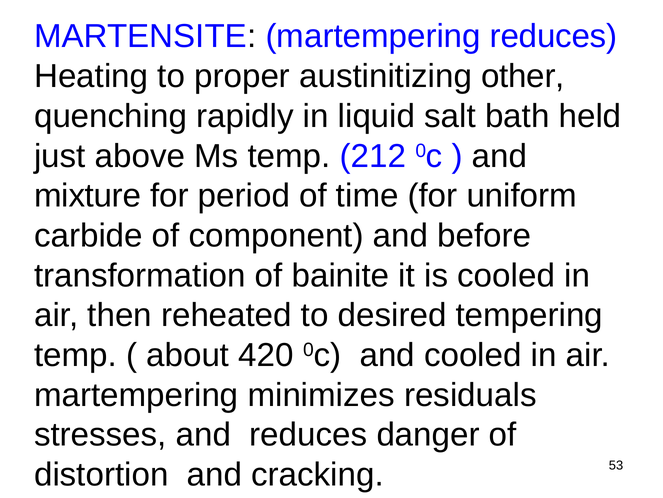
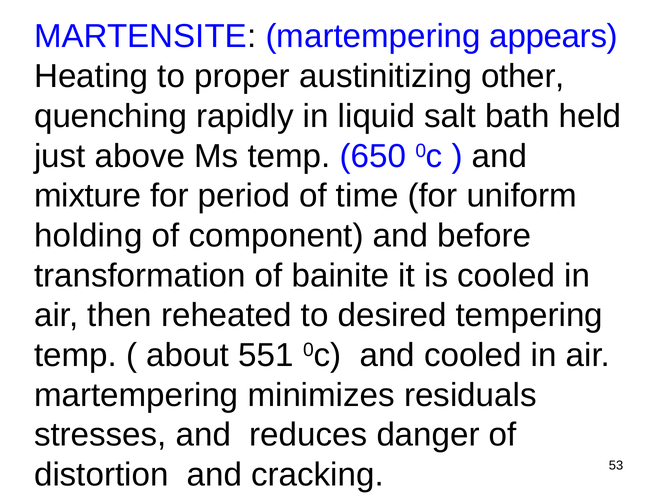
martempering reduces: reduces -> appears
212: 212 -> 650
carbide: carbide -> holding
420: 420 -> 551
